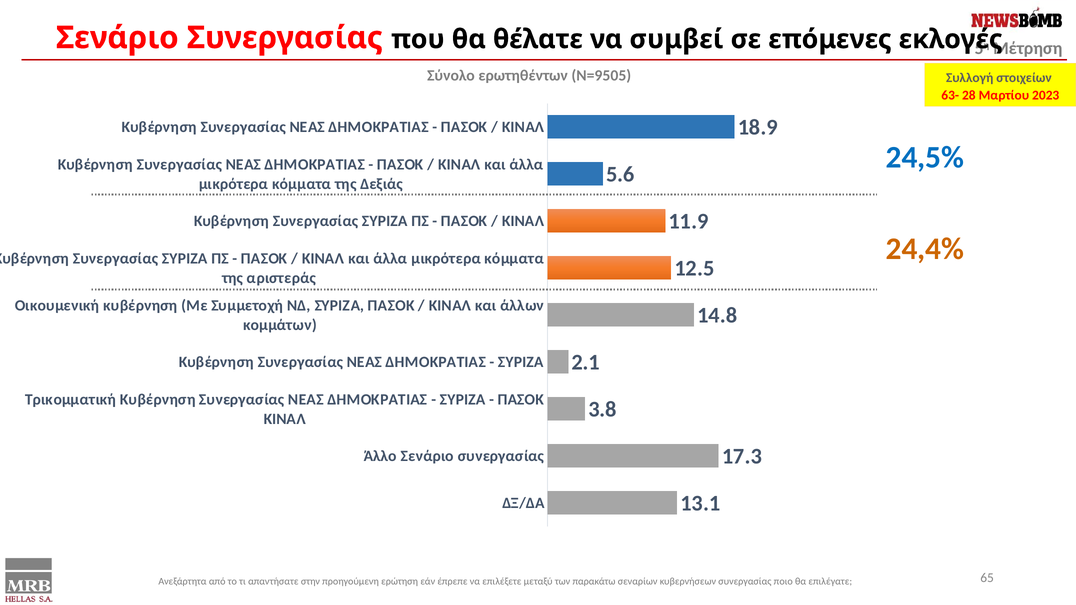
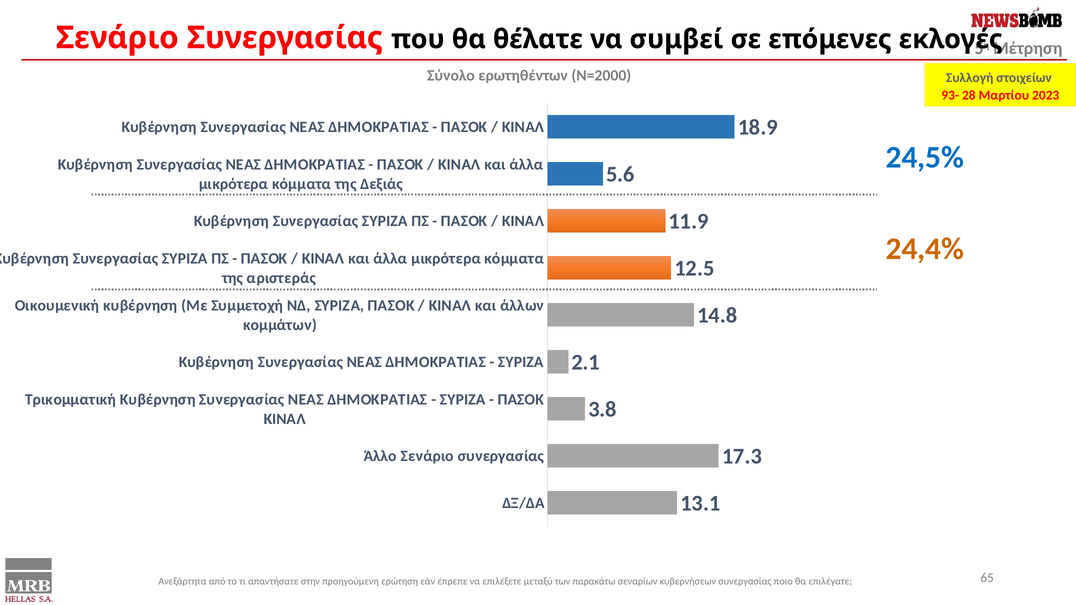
Ν=9505: Ν=9505 -> Ν=2000
63-: 63- -> 93-
